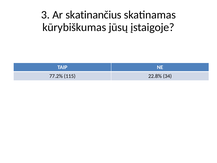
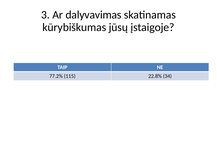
skatinančius: skatinančius -> dalyvavimas
